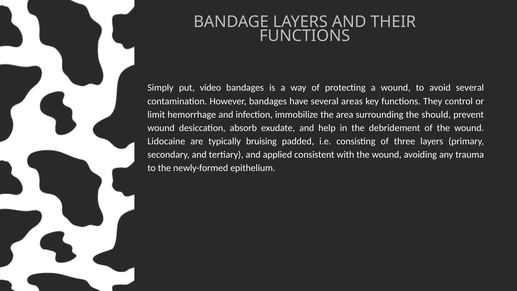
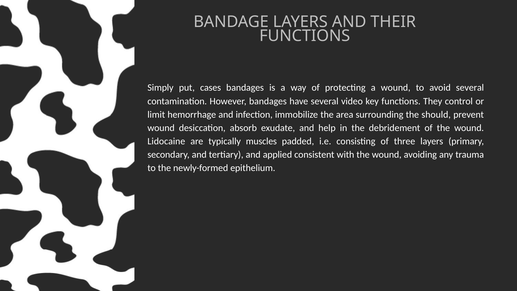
video: video -> cases
areas: areas -> video
bruising: bruising -> muscles
